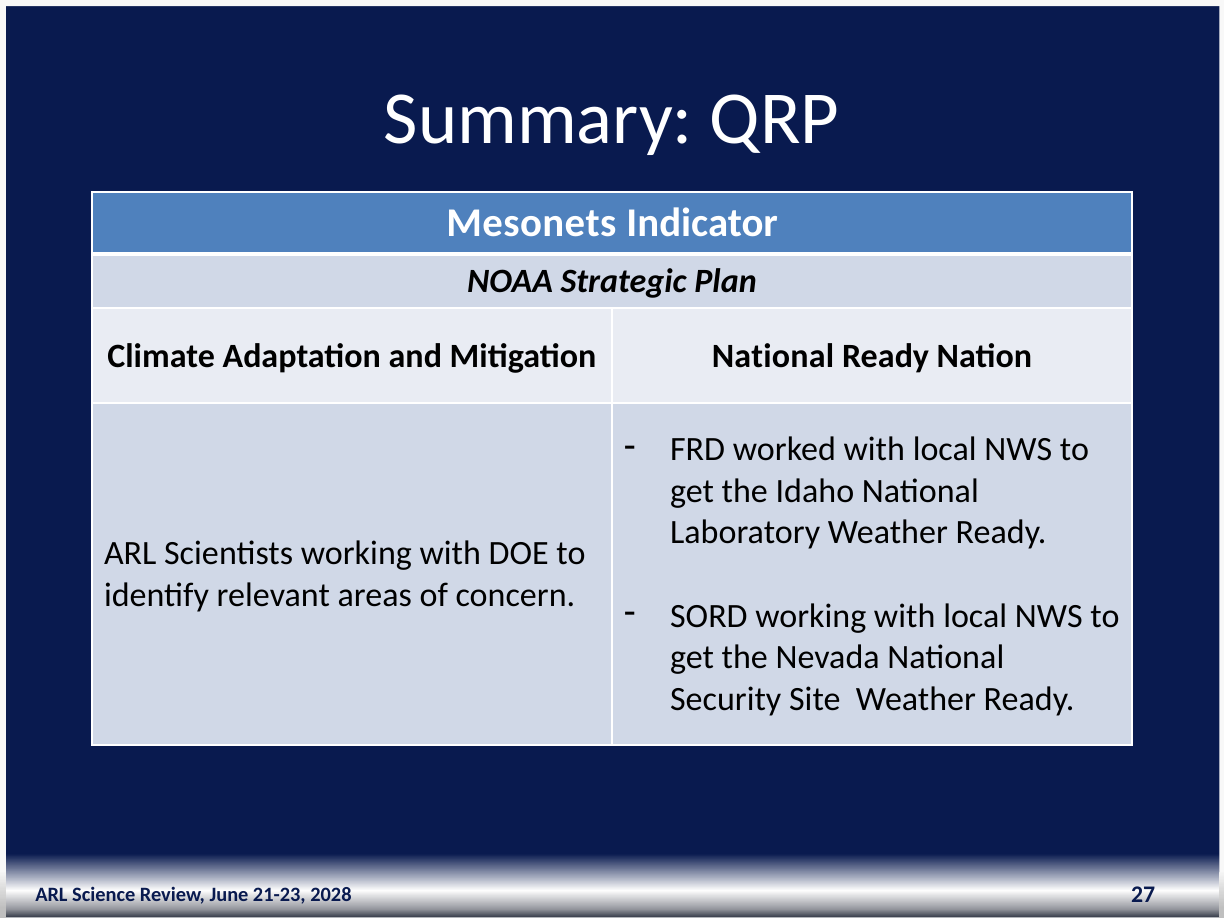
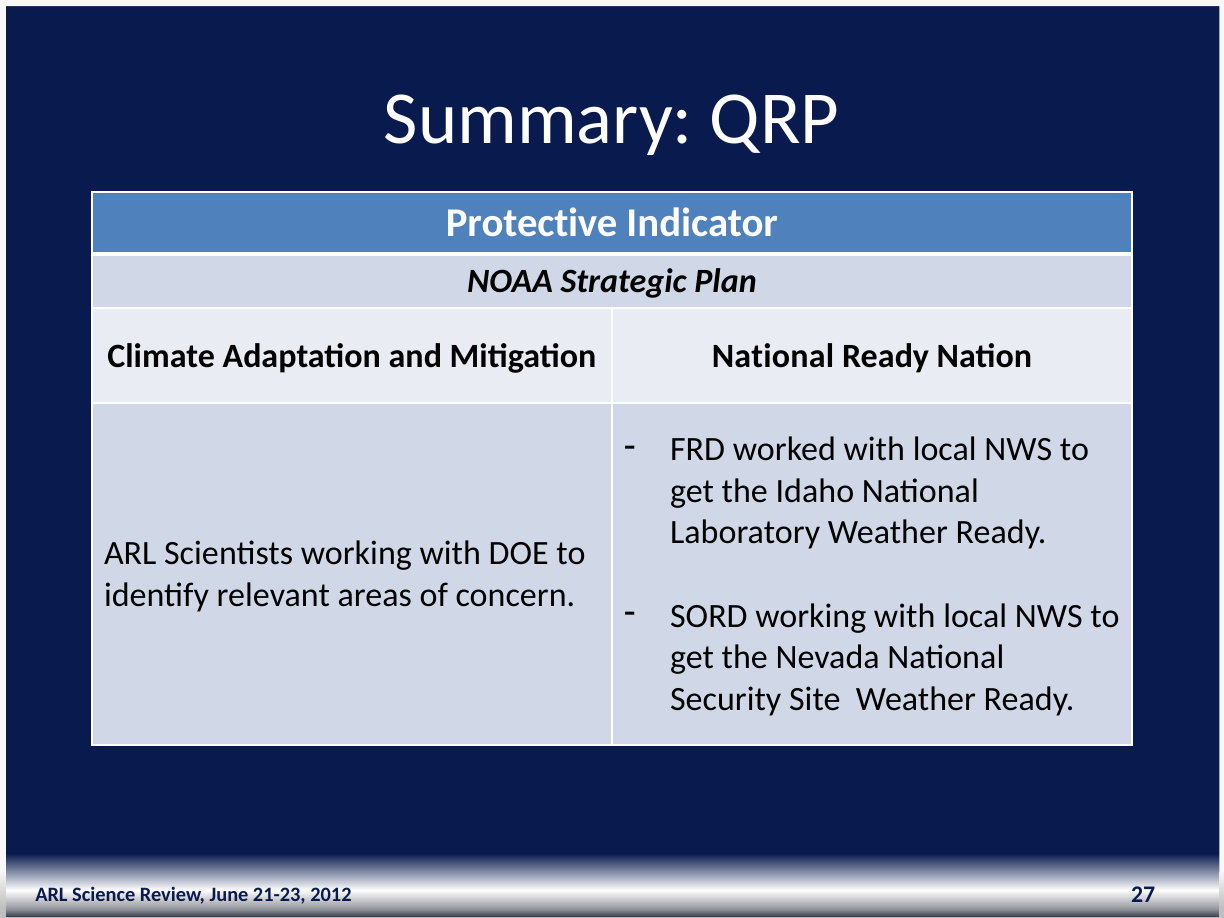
Mesonets: Mesonets -> Protective
2028: 2028 -> 2012
